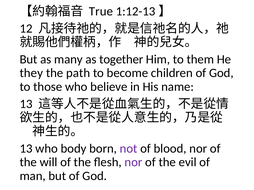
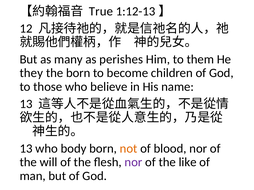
together: together -> perishes
the path: path -> born
not colour: purple -> orange
evil: evil -> like
